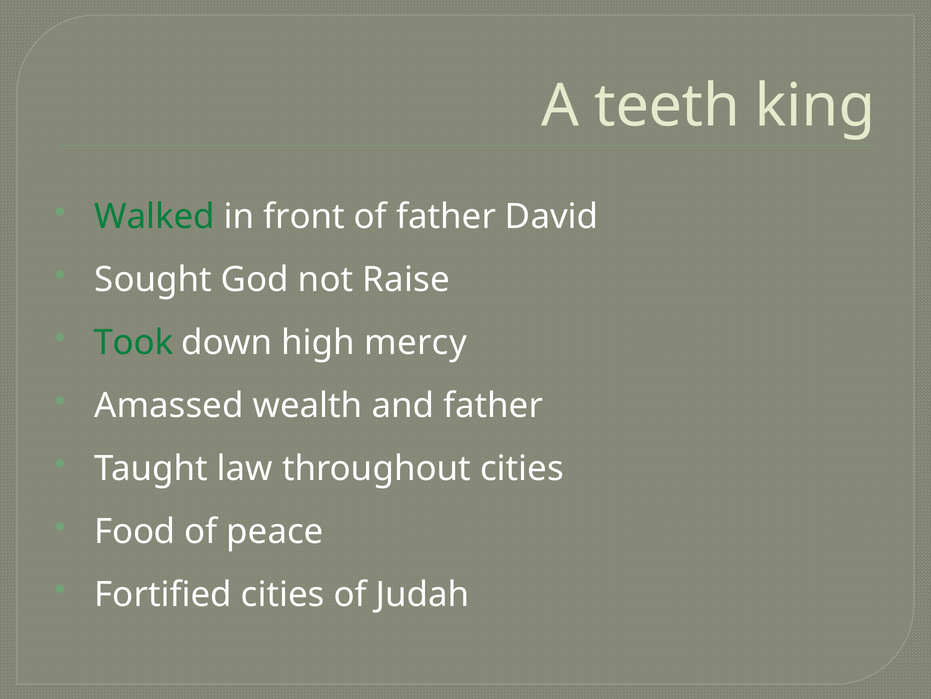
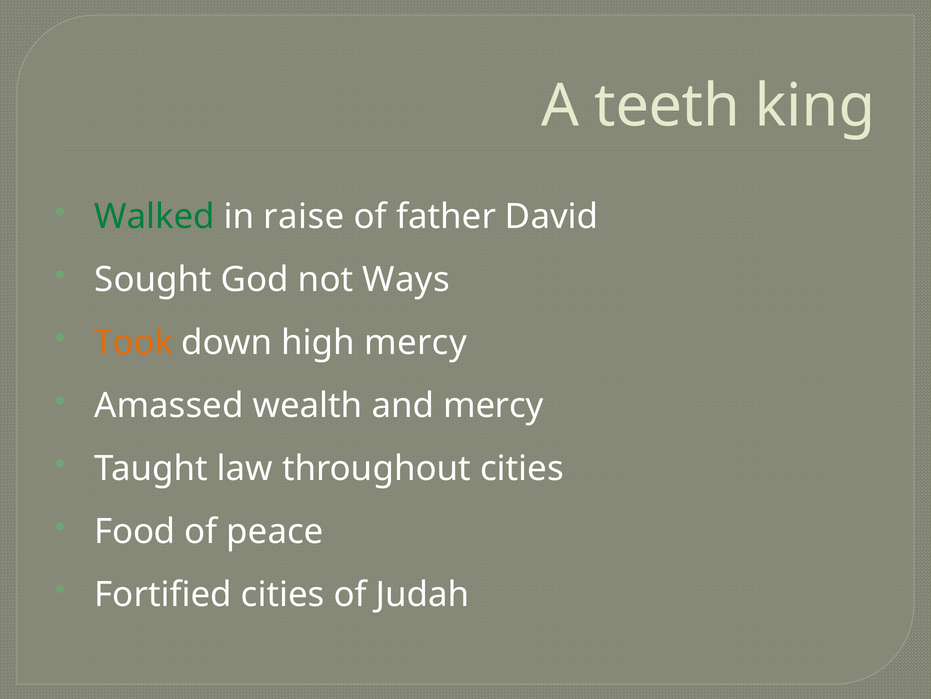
front: front -> raise
Raise: Raise -> Ways
Took colour: green -> orange
and father: father -> mercy
